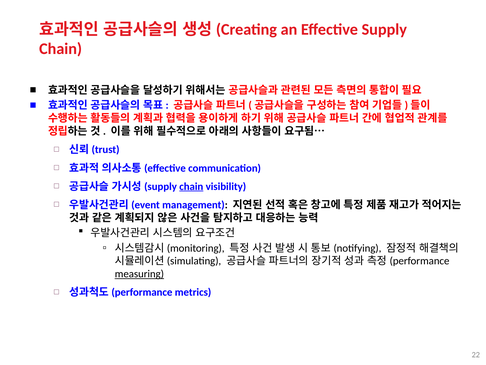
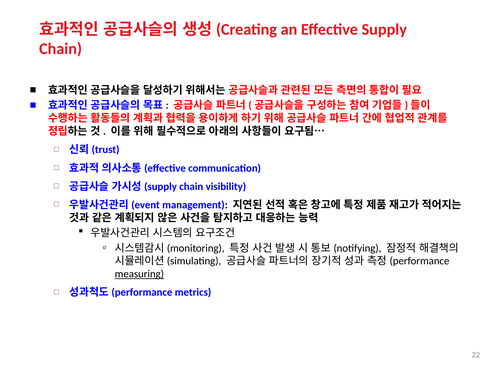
chain at (191, 186) underline: present -> none
